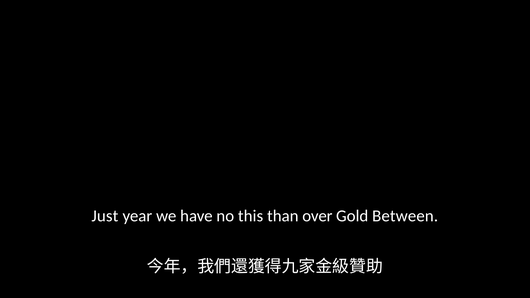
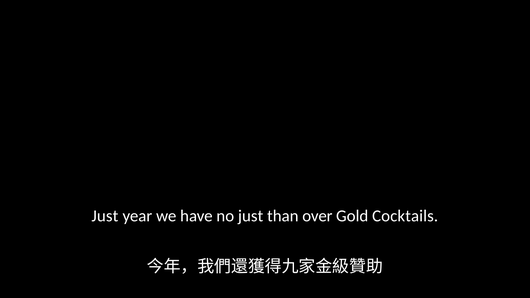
no this: this -> just
Between: Between -> Cocktails
